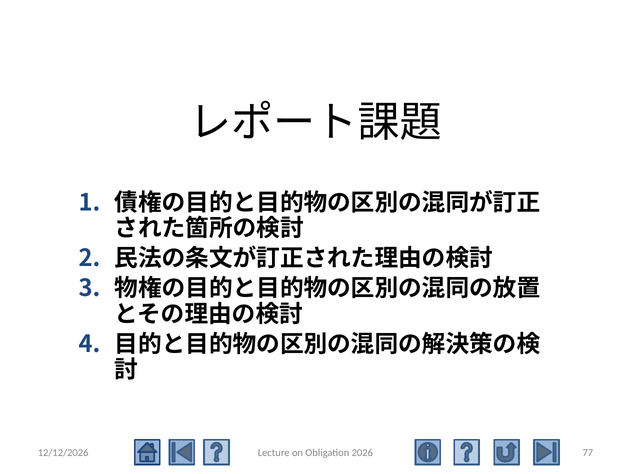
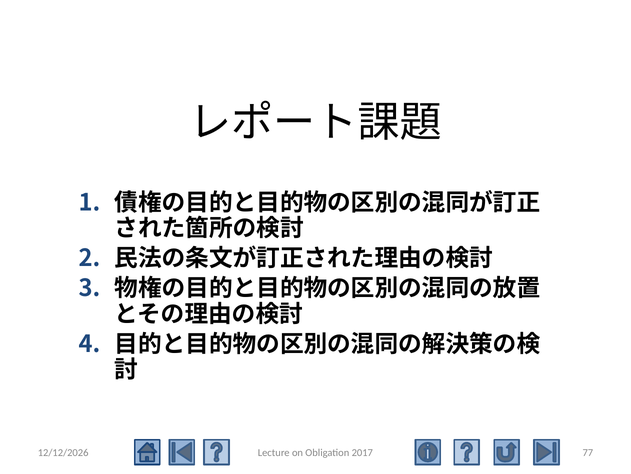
2026: 2026 -> 2017
